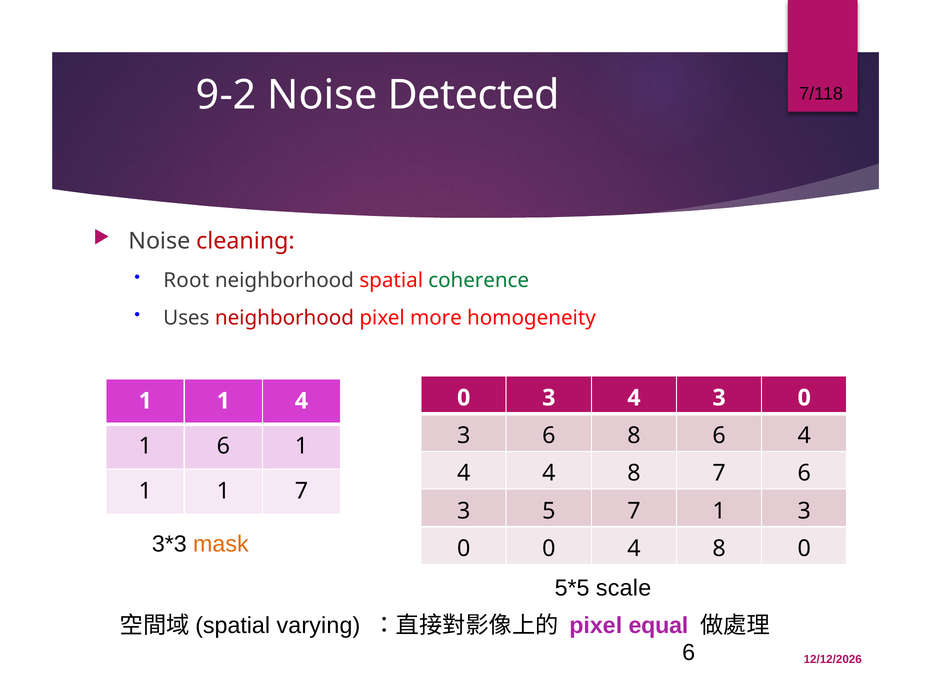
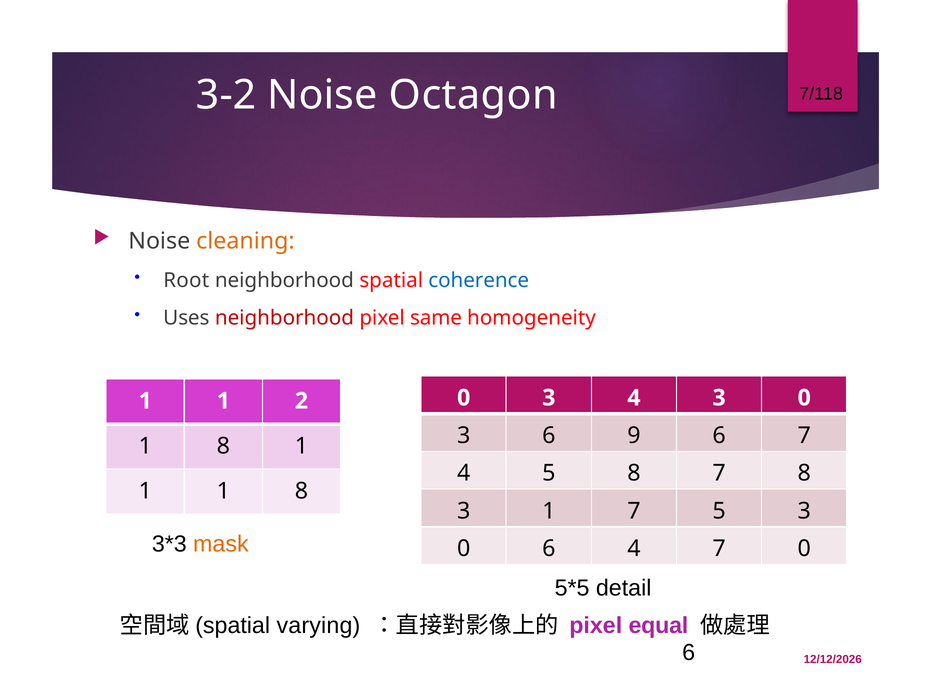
9-2: 9-2 -> 3-2
Detected: Detected -> Octagon
cleaning colour: red -> orange
coherence colour: green -> blue
more: more -> same
1 4: 4 -> 2
6 8: 8 -> 9
6 4: 4 -> 7
6 at (223, 446): 6 -> 8
4 at (549, 474): 4 -> 5
7 6: 6 -> 8
1 1 7: 7 -> 8
3 5: 5 -> 1
7 1: 1 -> 5
0 0: 0 -> 6
8 at (719, 549): 8 -> 7
scale: scale -> detail
